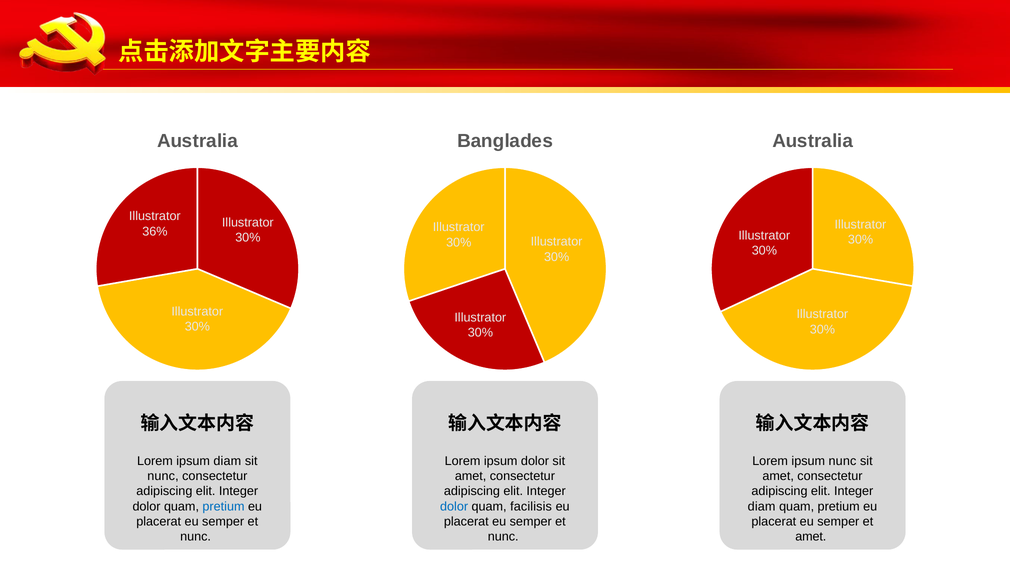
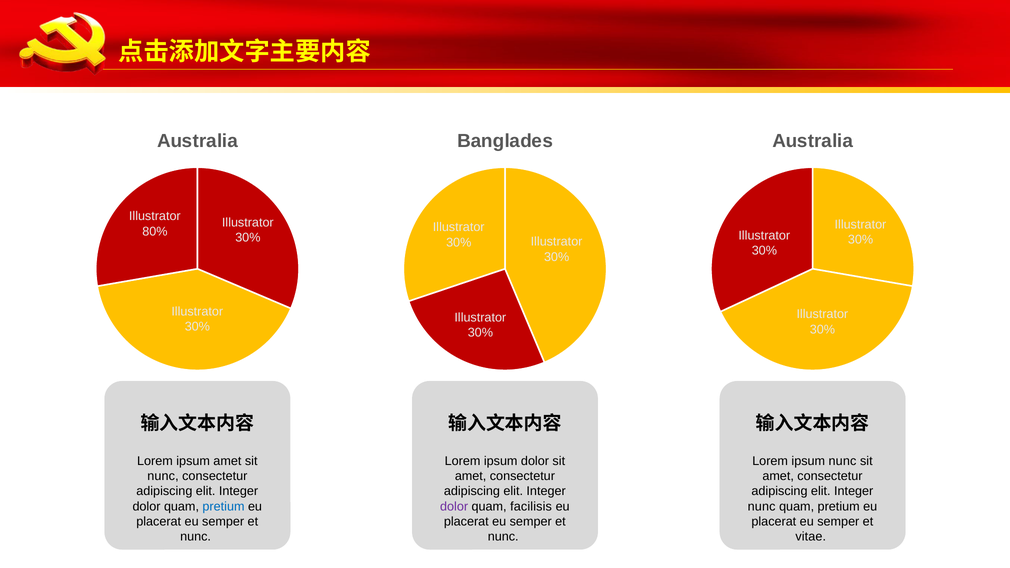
36%: 36% -> 80%
ipsum diam: diam -> amet
dolor at (454, 507) colour: blue -> purple
diam at (762, 507): diam -> nunc
amet at (811, 537): amet -> vitae
